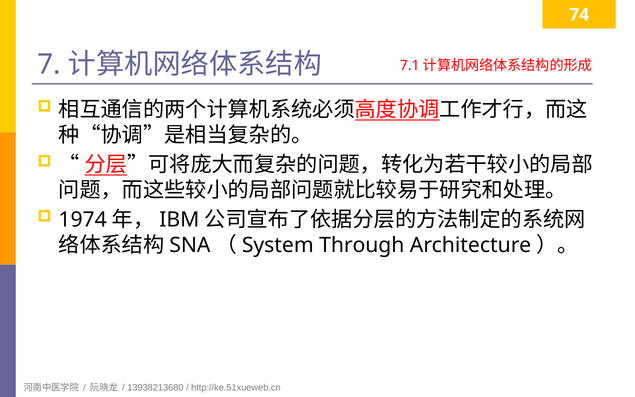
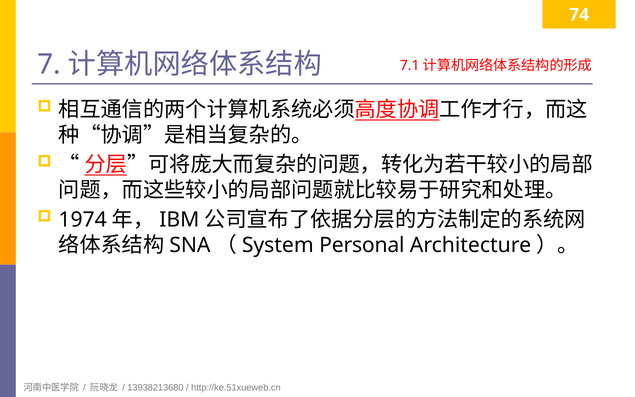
Through: Through -> Personal
